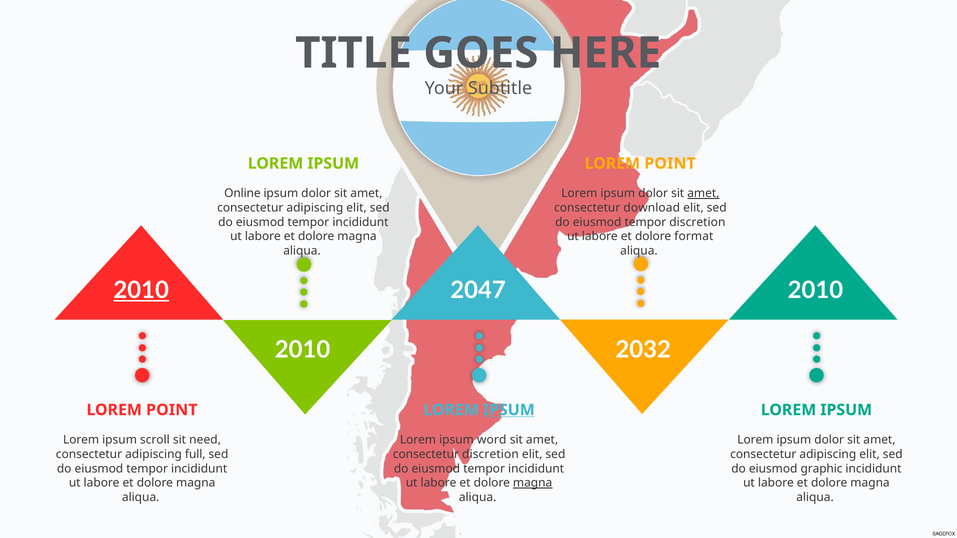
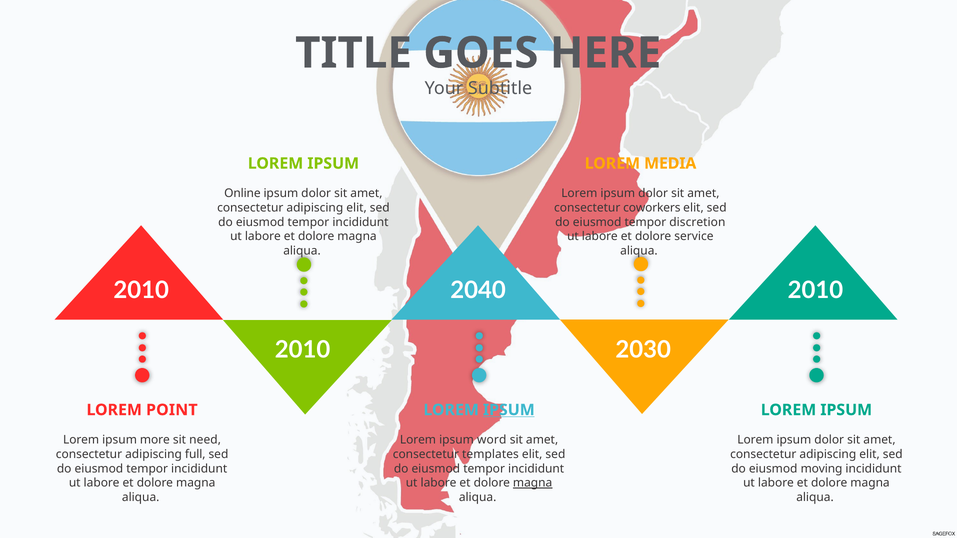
POINT at (670, 164): POINT -> MEDIA
amet at (703, 194) underline: present -> none
download: download -> coworkers
format: format -> service
2010 at (141, 291) underline: present -> none
2047: 2047 -> 2040
2032: 2032 -> 2030
scroll: scroll -> more
consectetur discretion: discretion -> templates
graphic: graphic -> moving
